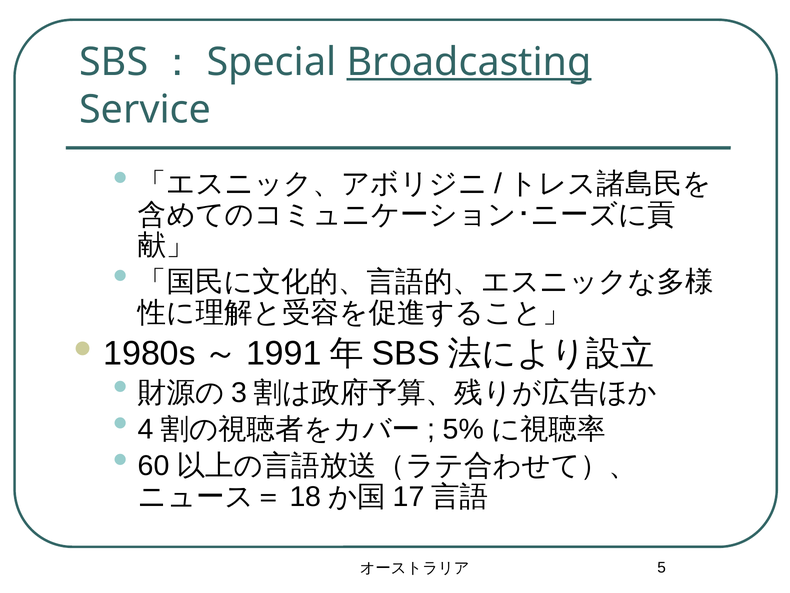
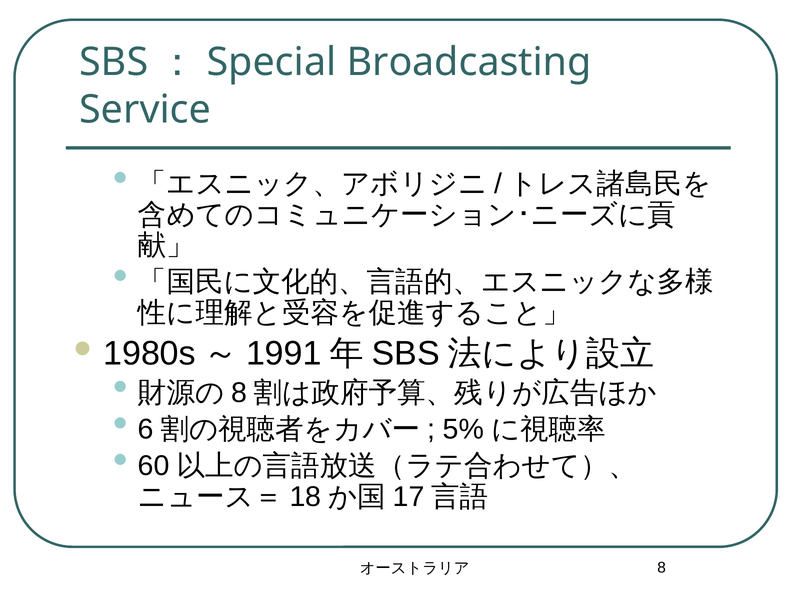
Broadcasting underline: present -> none
3 at (239, 393): 3 -> 8
4: 4 -> 6
5 at (662, 567): 5 -> 8
